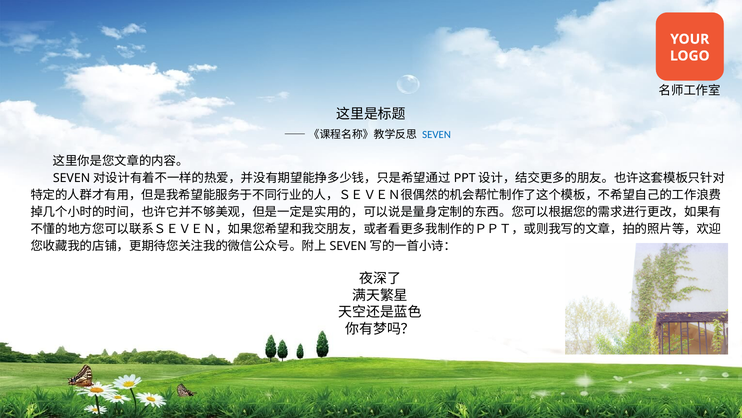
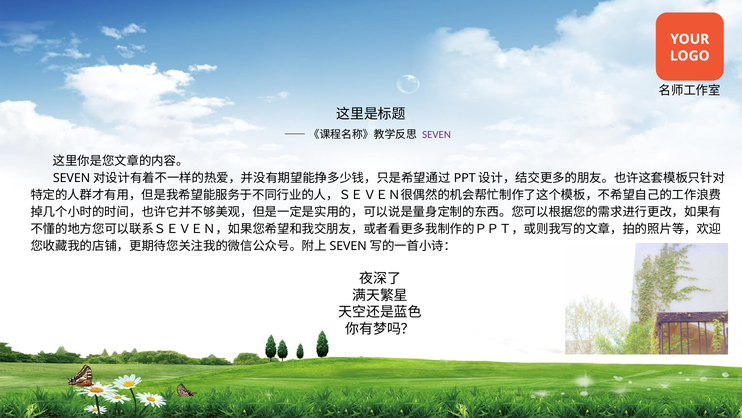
SEVEN colour: blue -> purple
